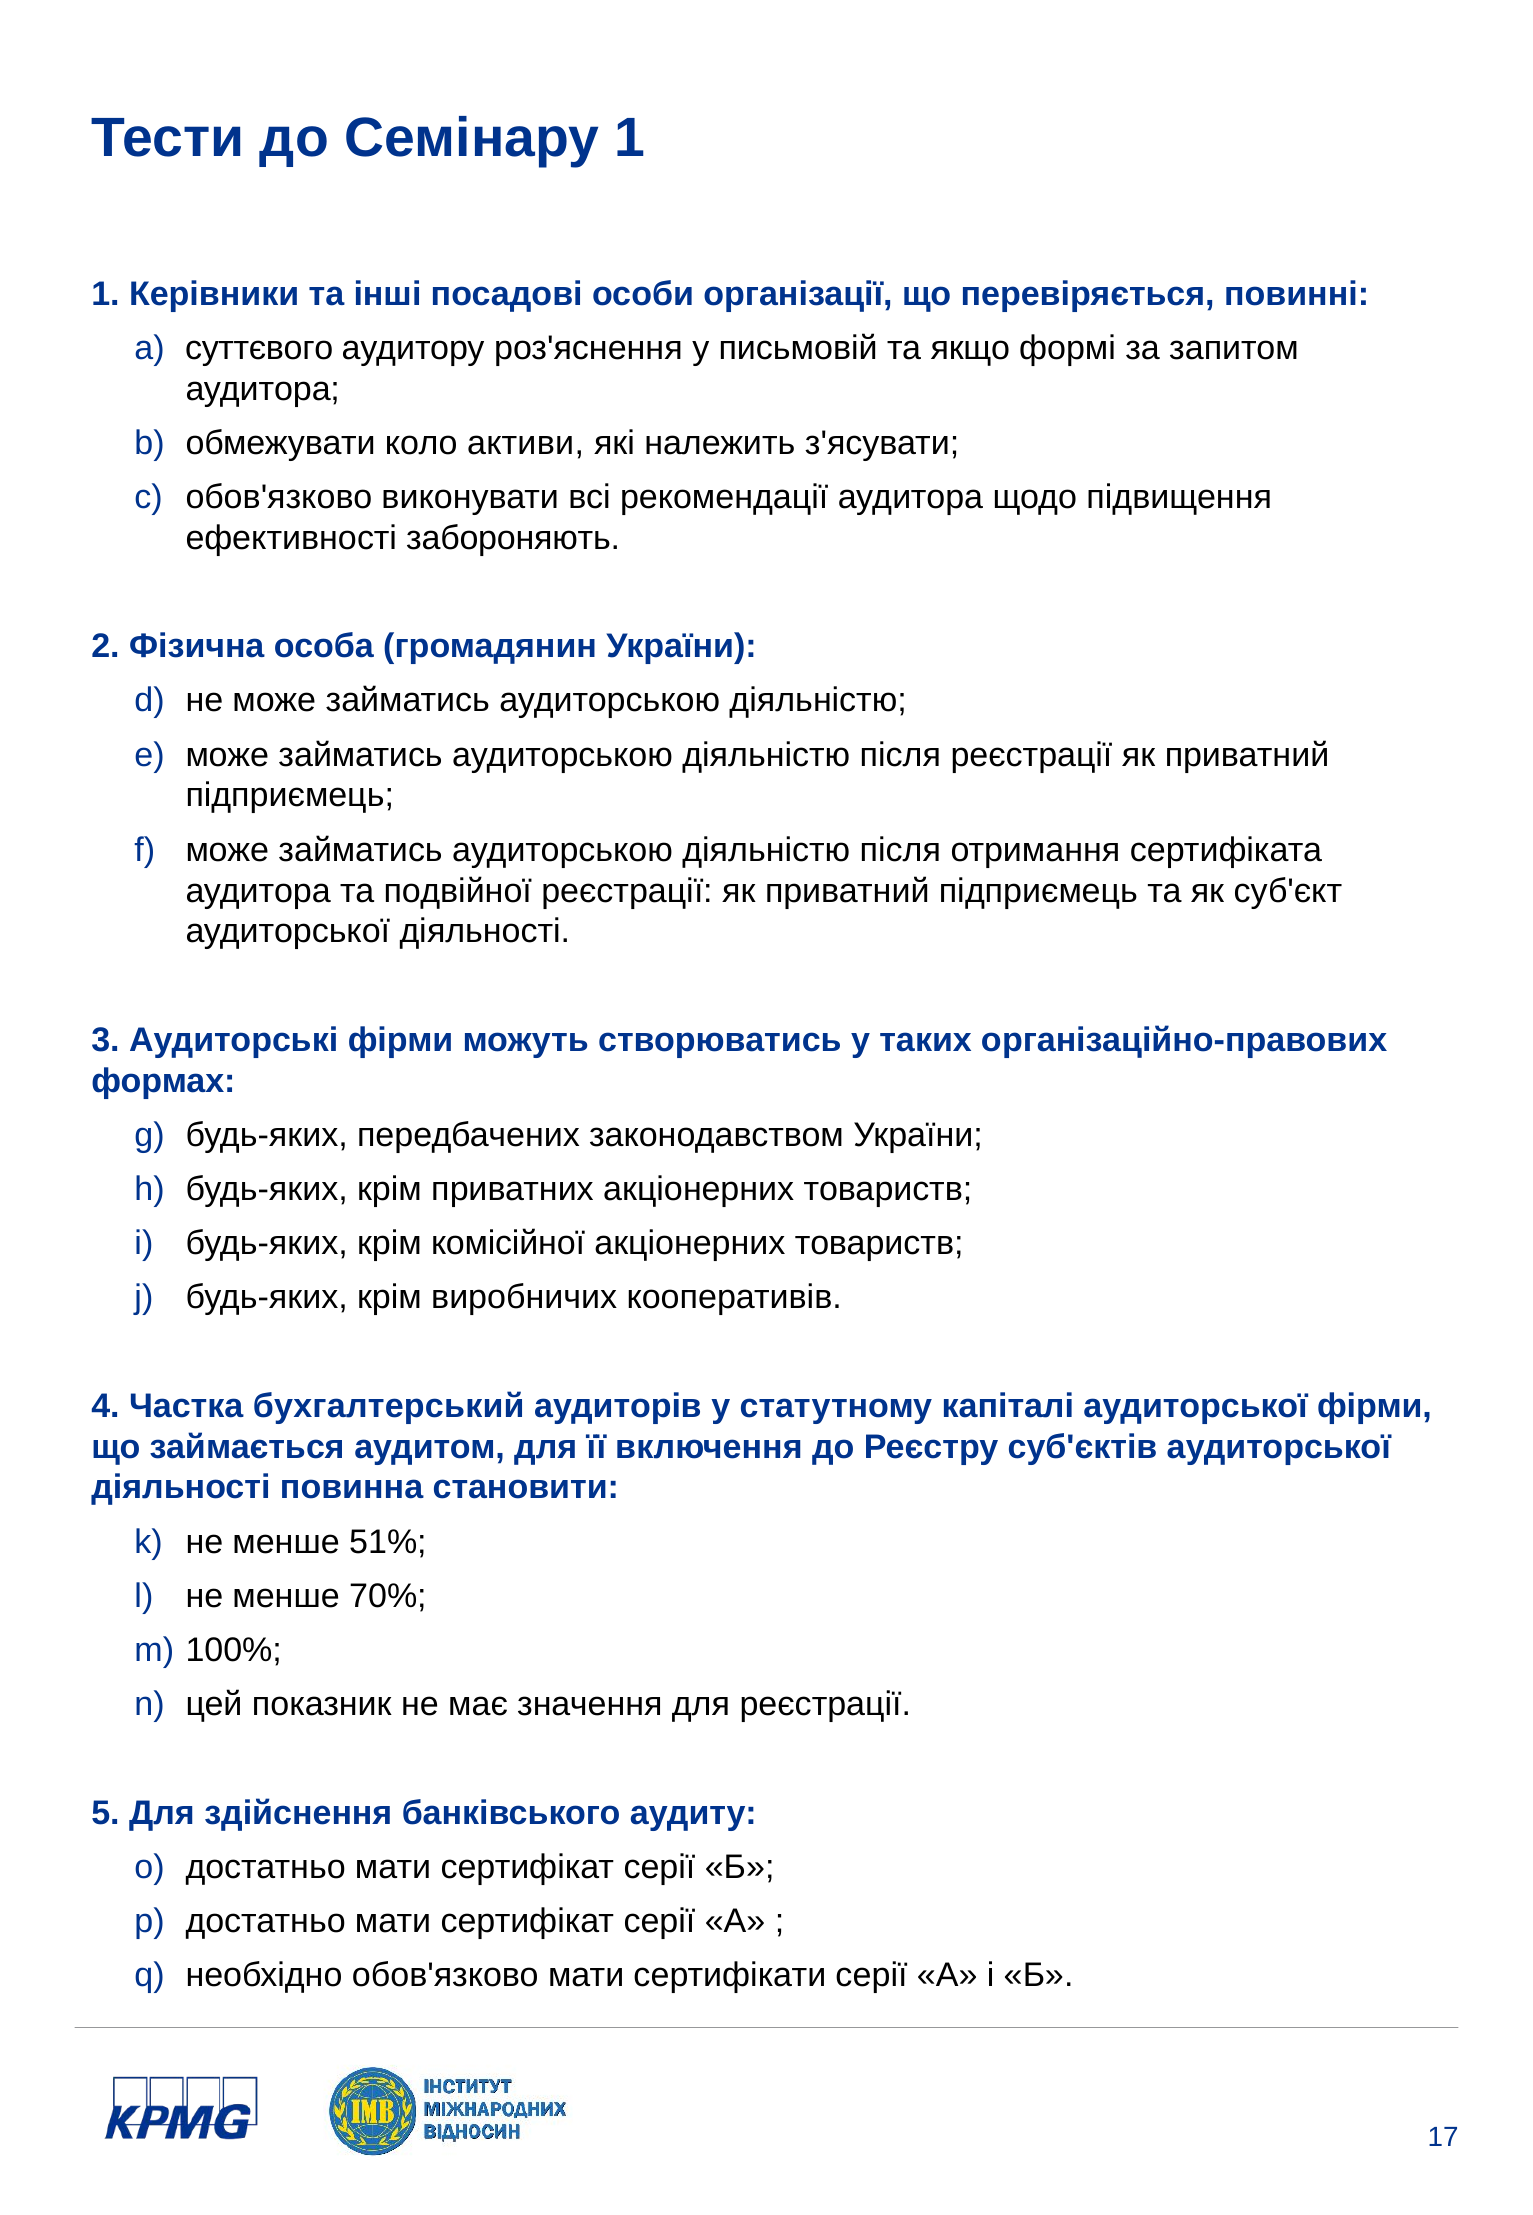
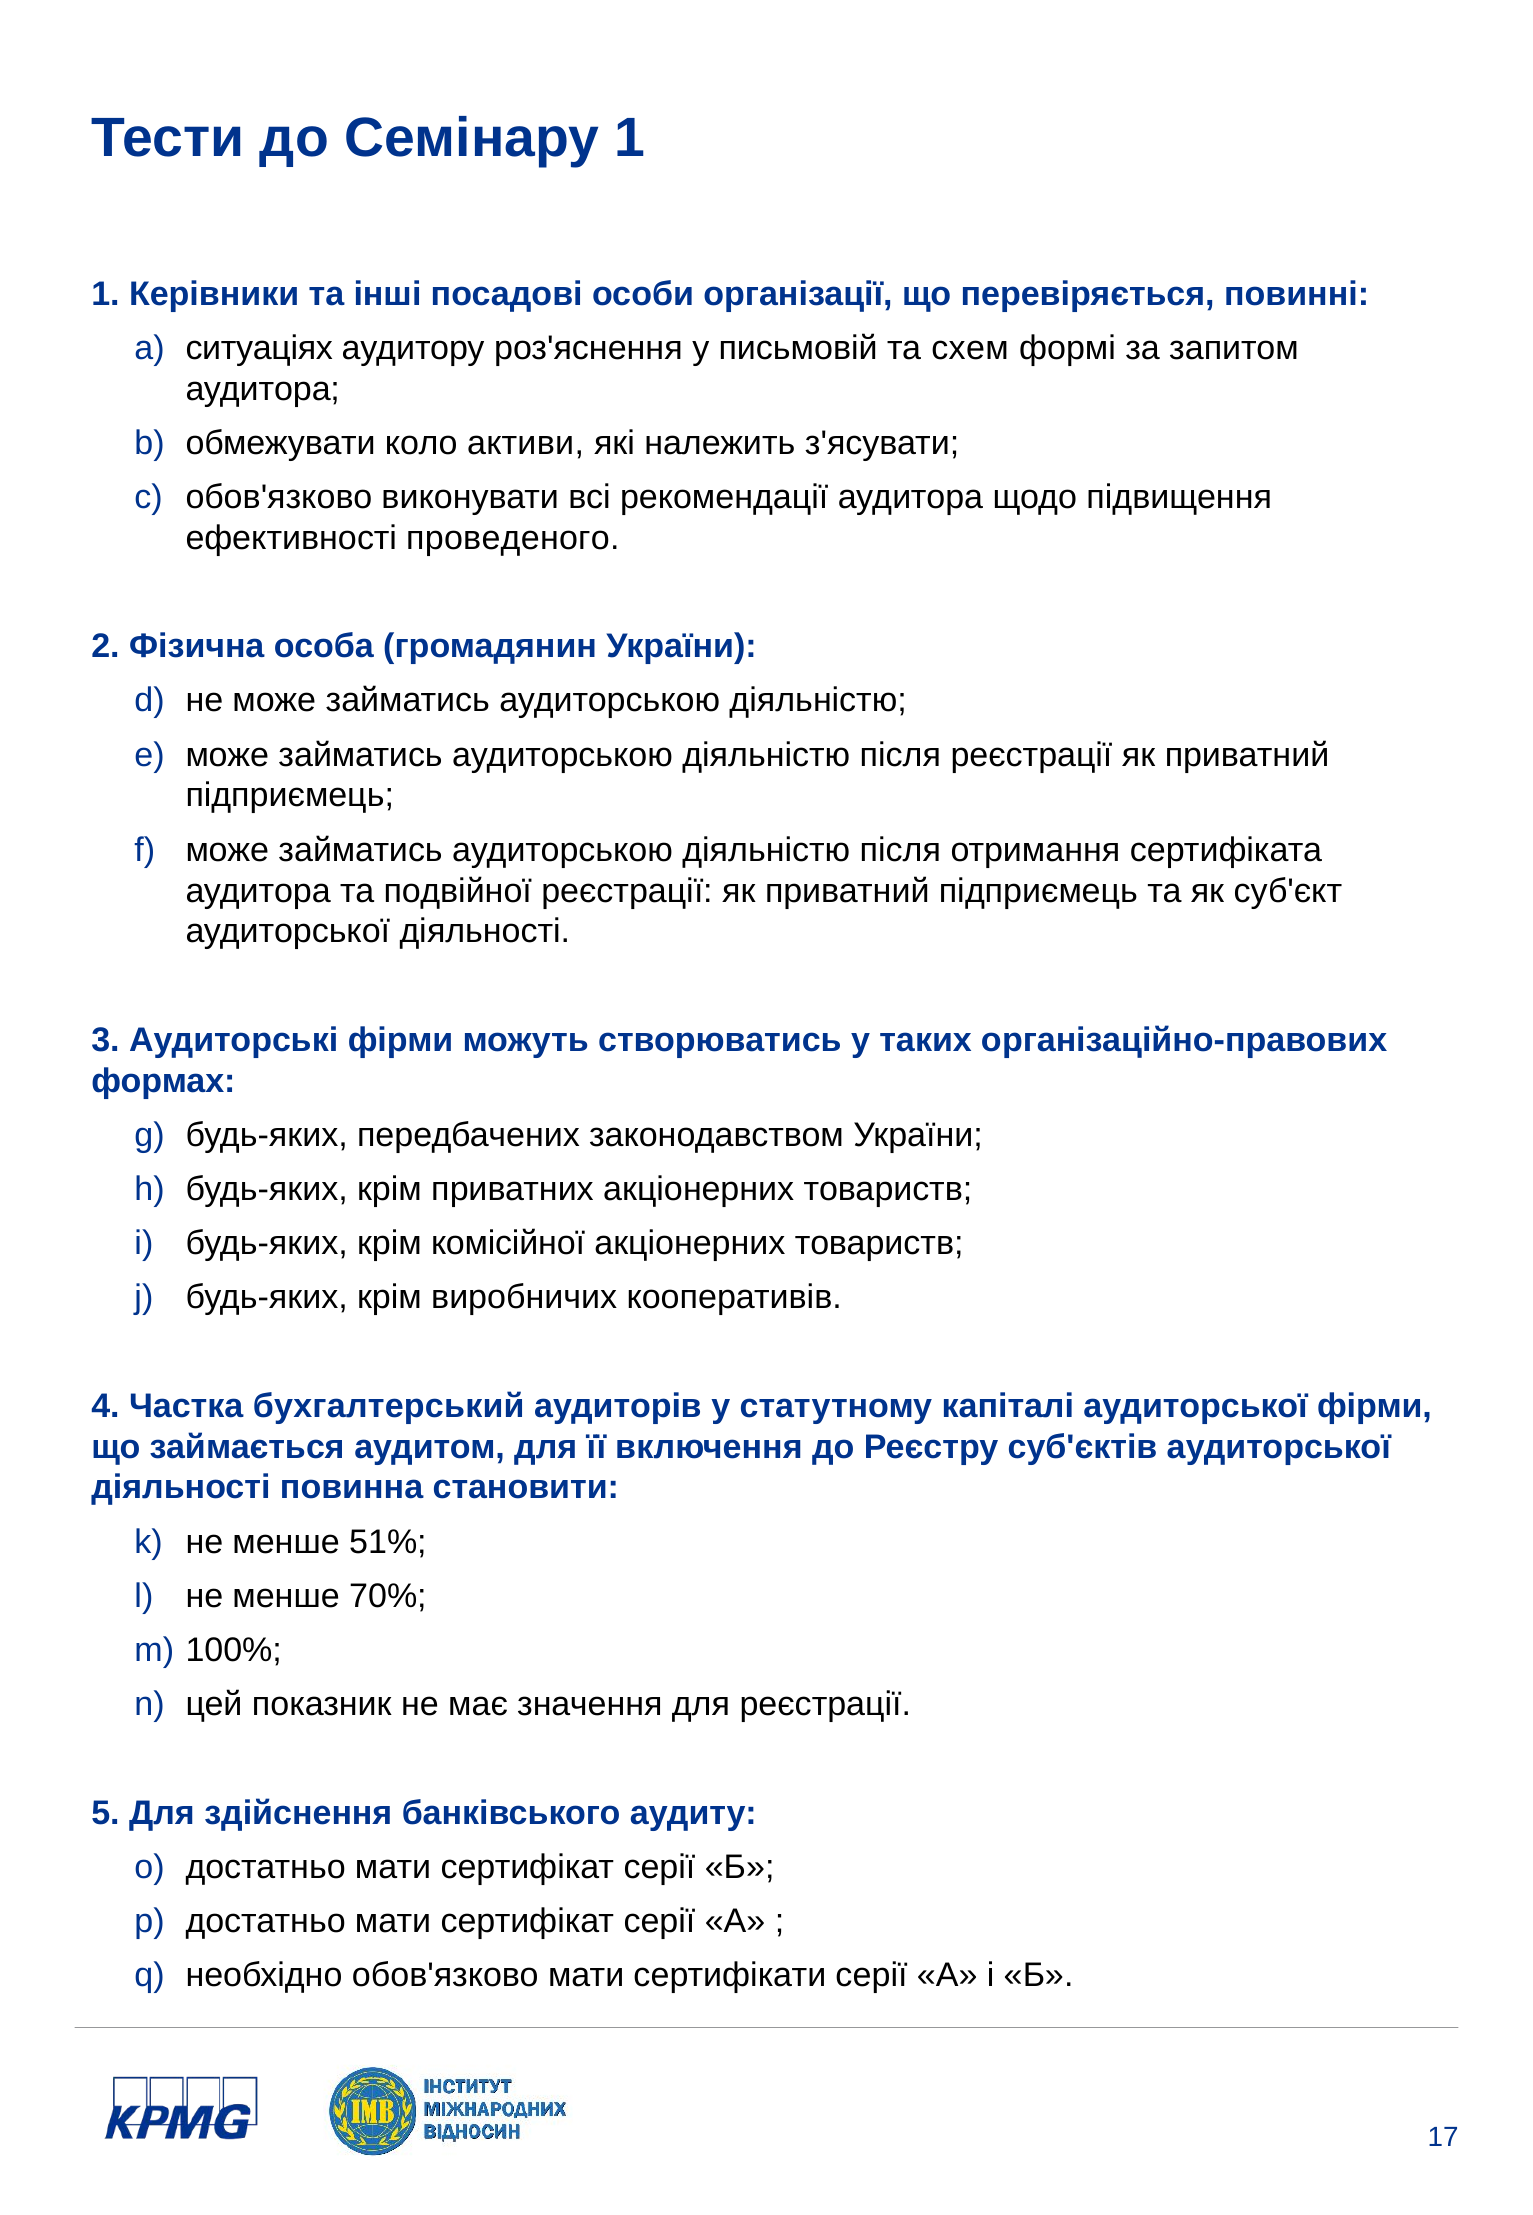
суттєвого: суттєвого -> ситуаціях
якщо: якщо -> схем
забороняють: забороняють -> проведеного
